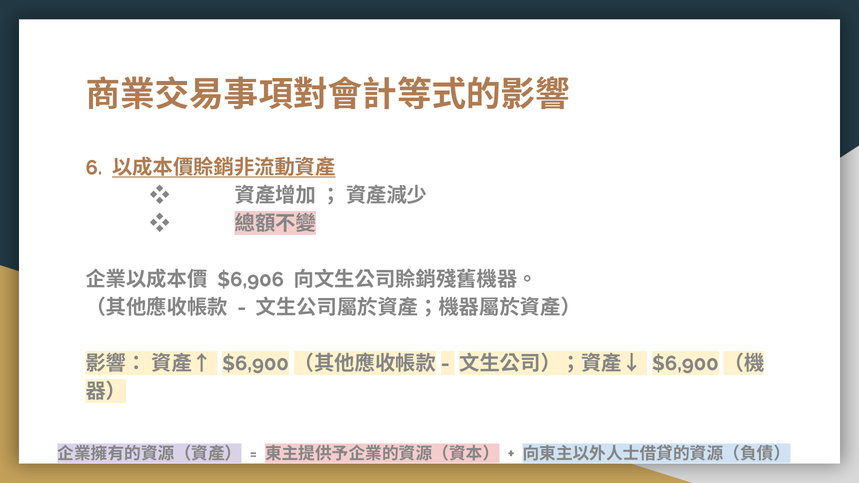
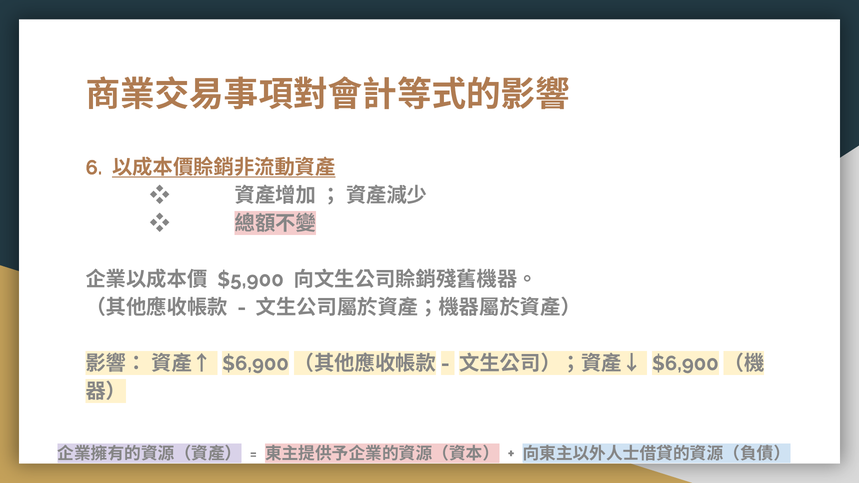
$6,906: $6,906 -> $5,900
